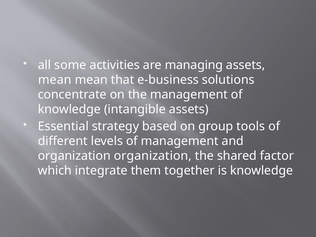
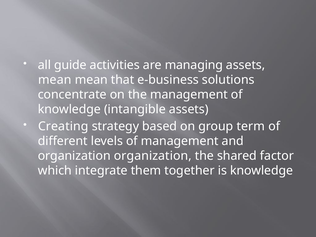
some: some -> guide
Essential: Essential -> Creating
tools: tools -> term
